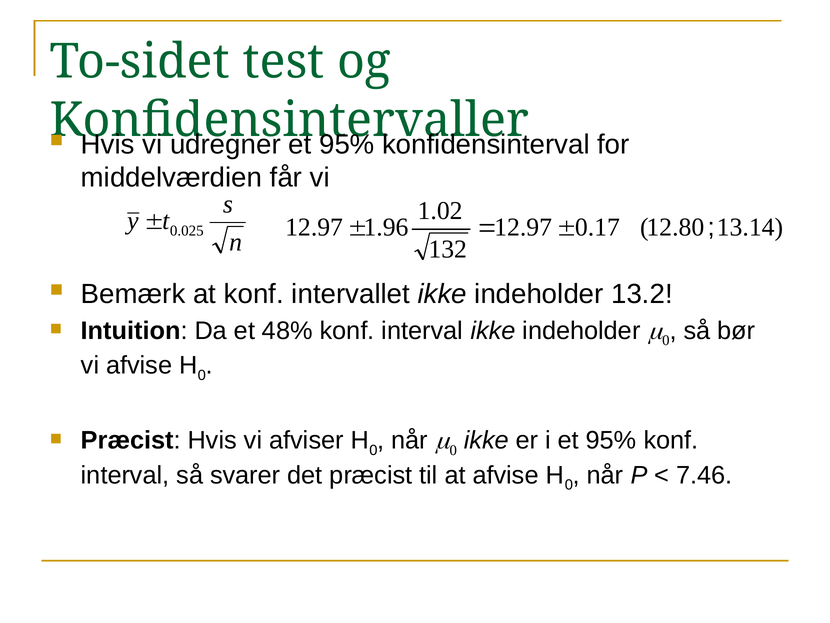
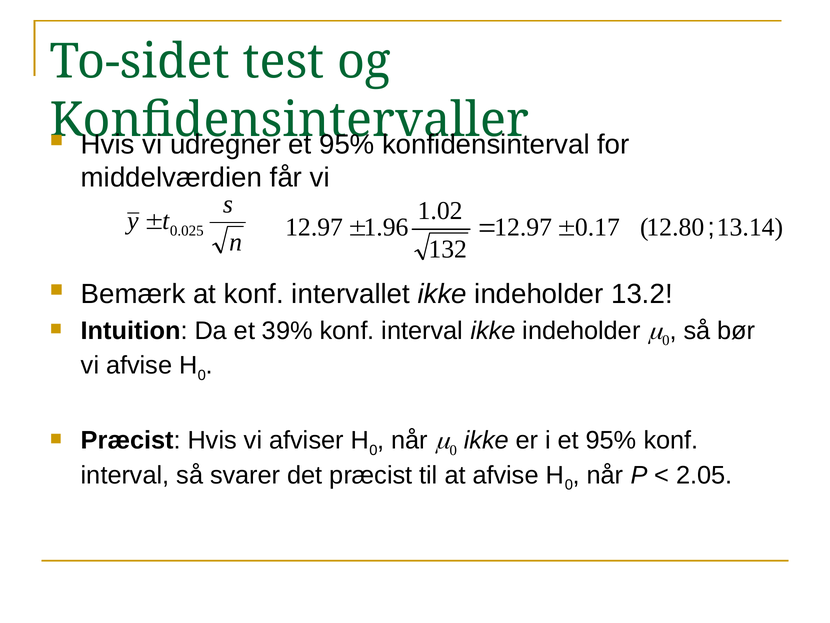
48%: 48% -> 39%
7.46: 7.46 -> 2.05
